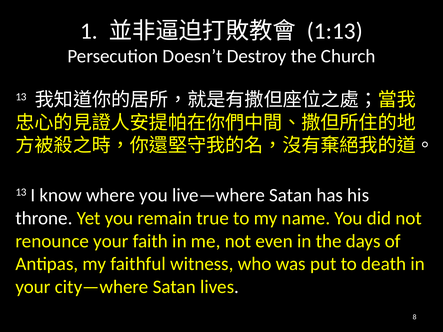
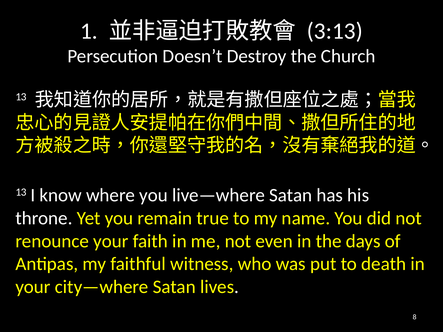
1:13: 1:13 -> 3:13
